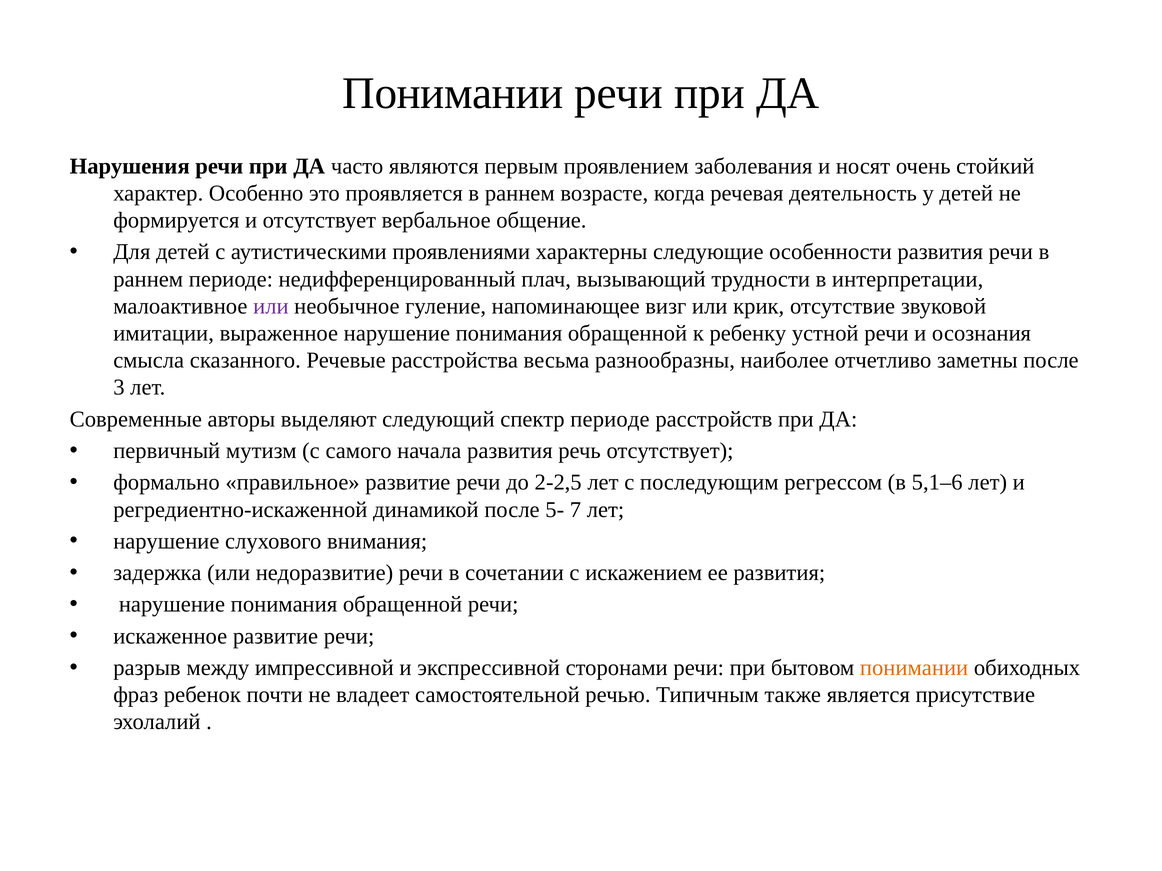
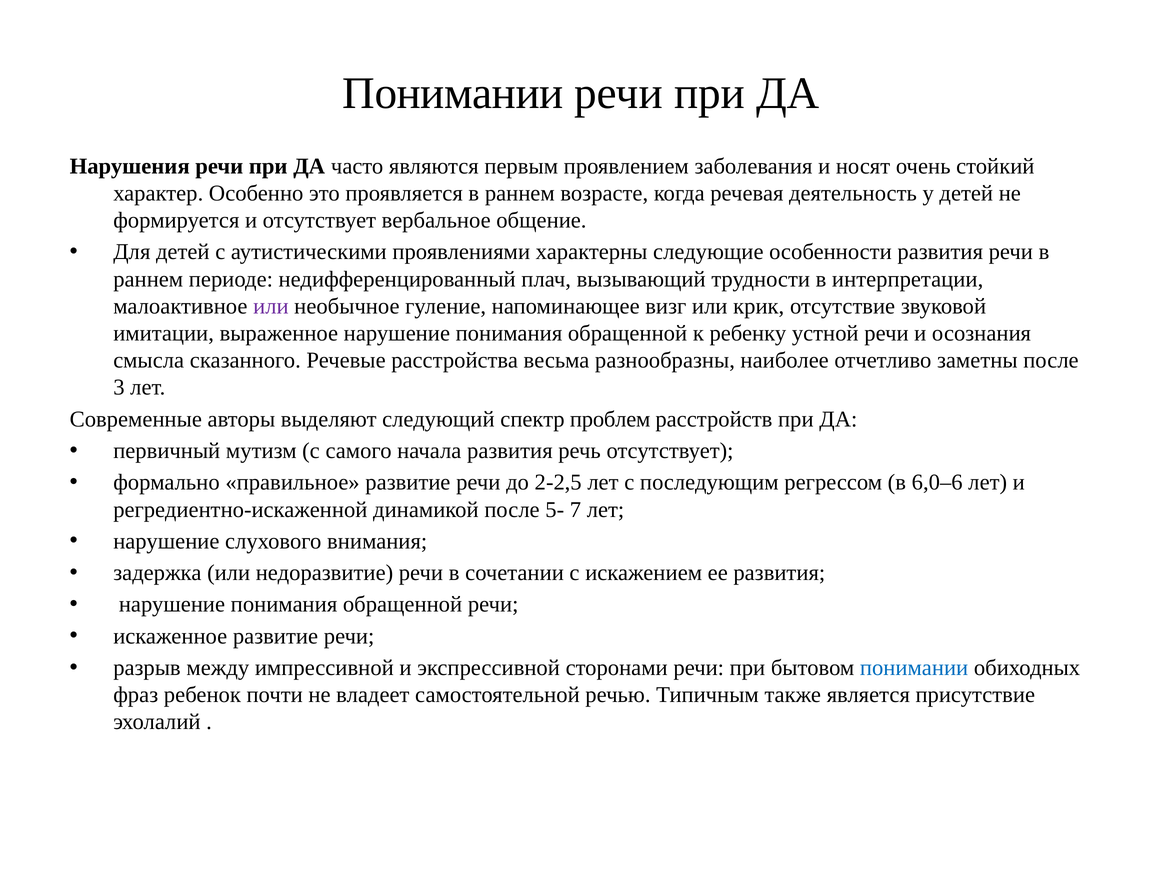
спектр периоде: периоде -> проблем
5,1–6: 5,1–6 -> 6,0–6
понимании at (914, 668) colour: orange -> blue
